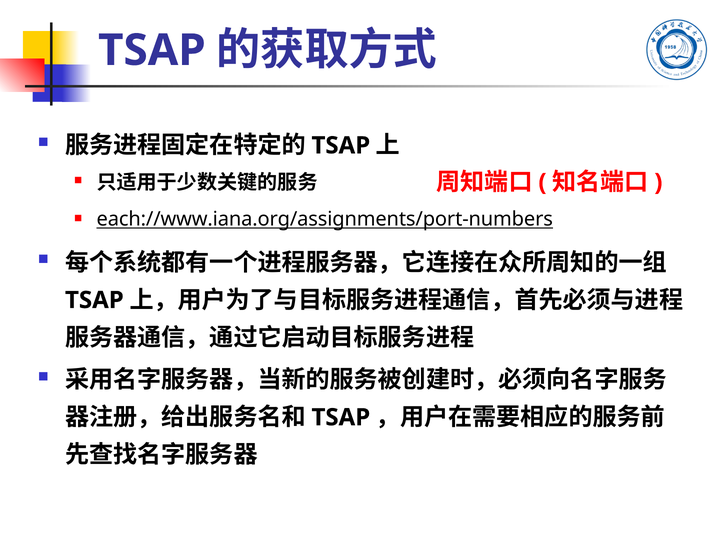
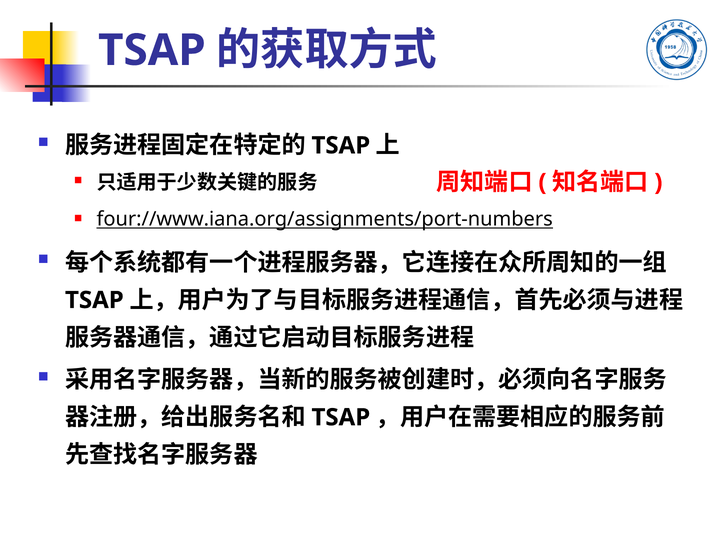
each://www.iana.org/assignments/port-numbers: each://www.iana.org/assignments/port-numbers -> four://www.iana.org/assignments/port-numbers
